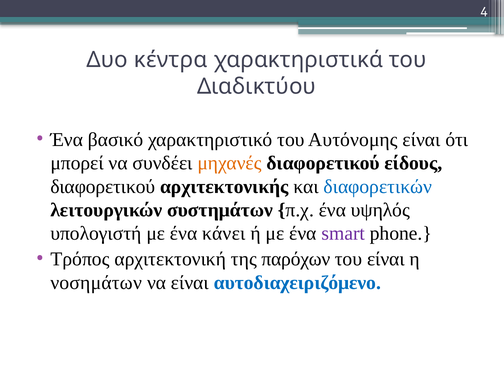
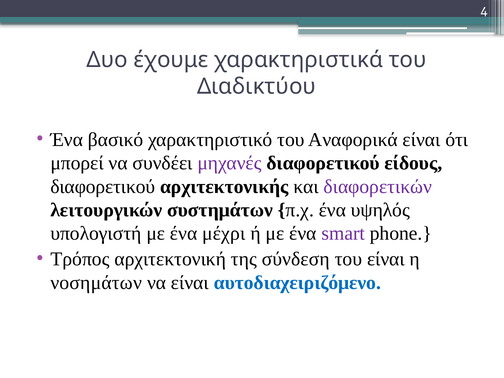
κέντρα: κέντρα -> έχουμε
Αυτόνομης: Αυτόνομης -> Αναφορικά
μηχανές colour: orange -> purple
διαφορετικών colour: blue -> purple
κάνει: κάνει -> μέχρι
παρόχων: παρόχων -> σύνδεση
